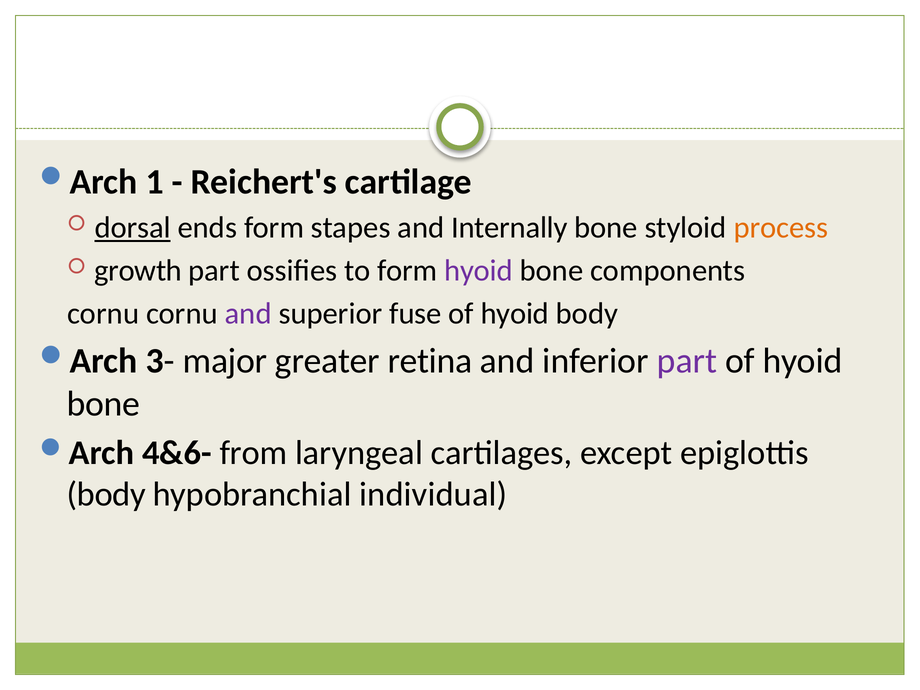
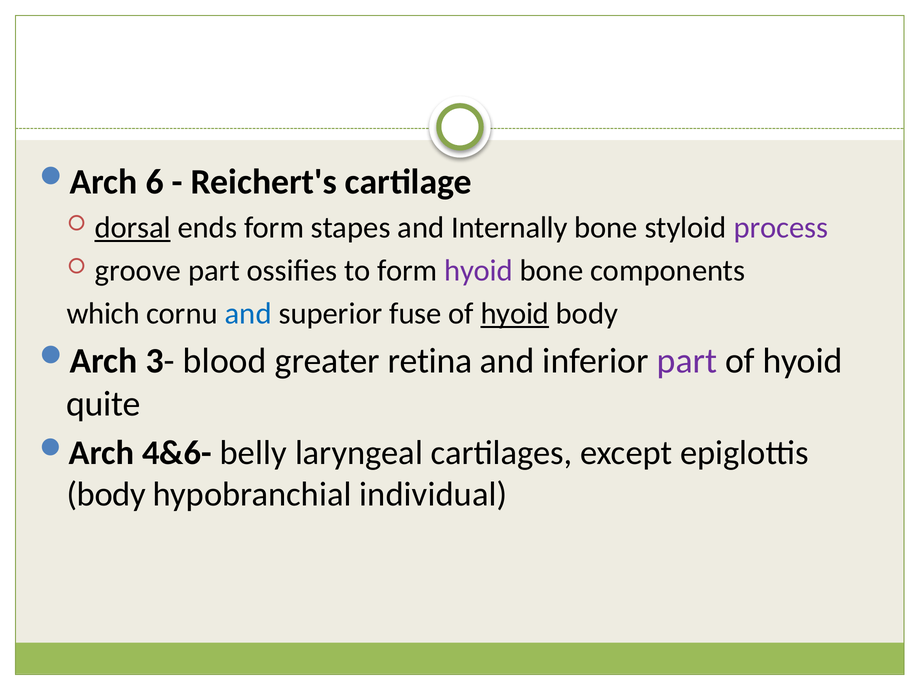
1: 1 -> 6
process colour: orange -> purple
growth: growth -> groove
cornu at (103, 314): cornu -> which
and at (248, 314) colour: purple -> blue
hyoid at (515, 314) underline: none -> present
major: major -> blood
bone at (103, 404): bone -> quite
from: from -> belly
